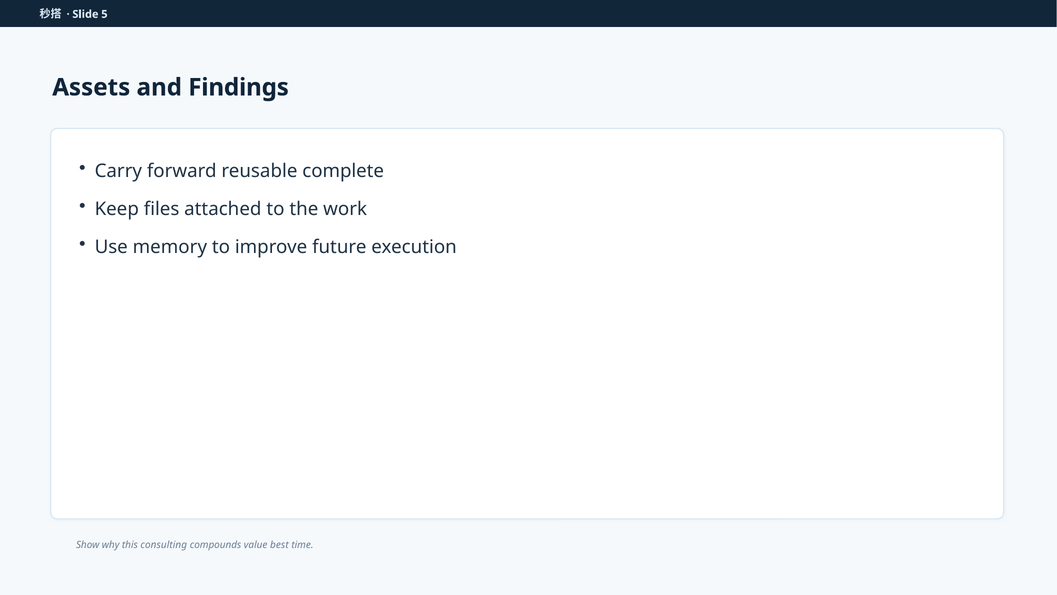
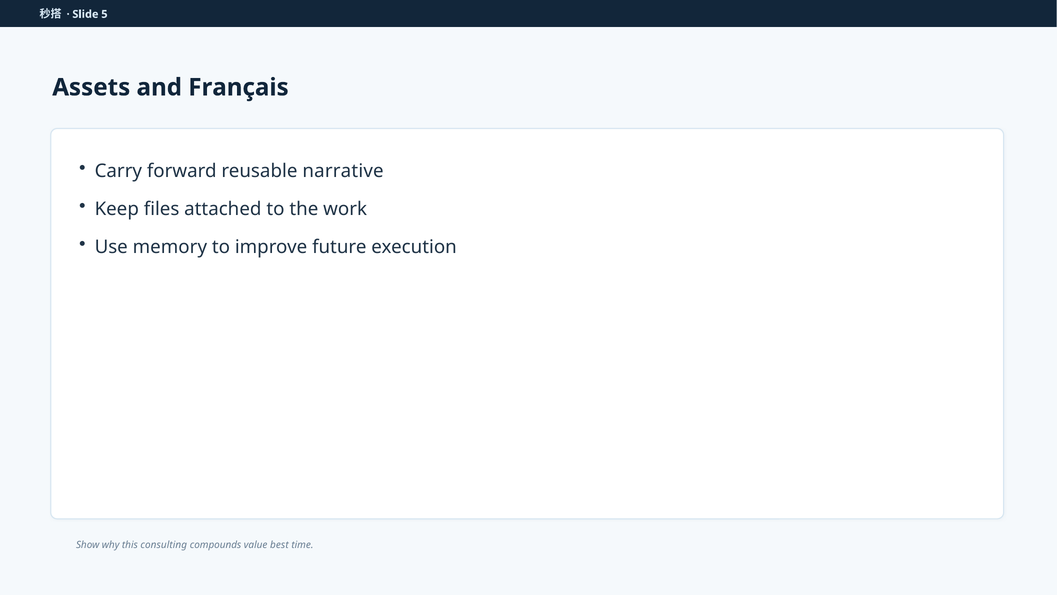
Findings: Findings -> Français
complete: complete -> narrative
